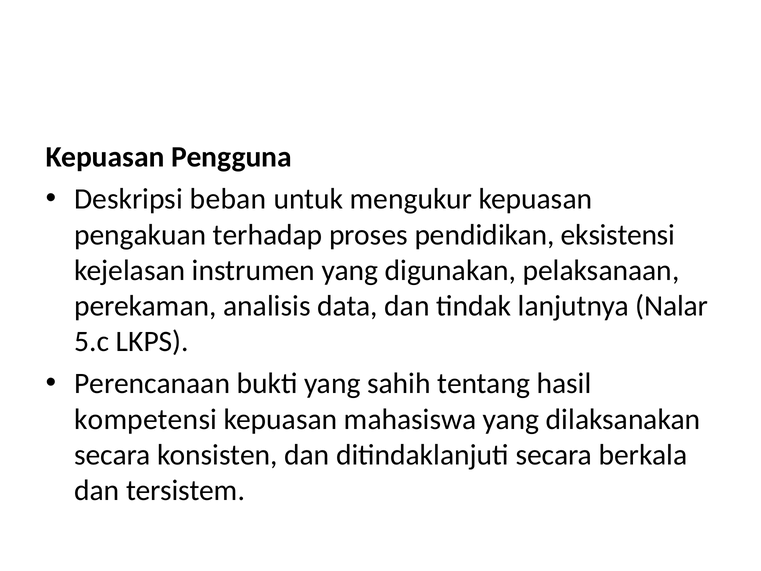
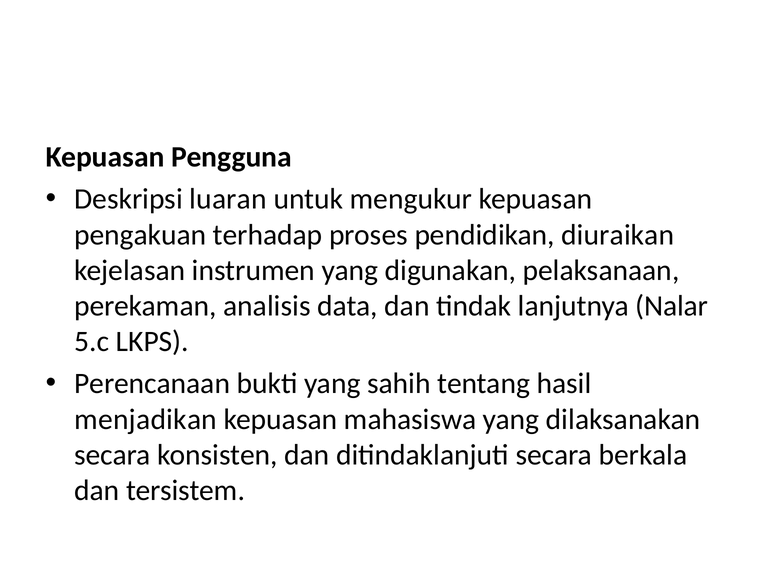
beban: beban -> luaran
eksistensi: eksistensi -> diuraikan
kompetensi: kompetensi -> menjadikan
